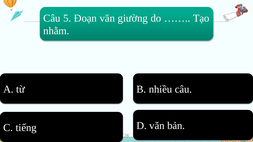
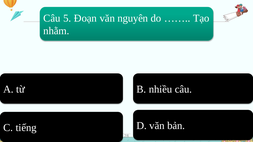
giường: giường -> nguyên
